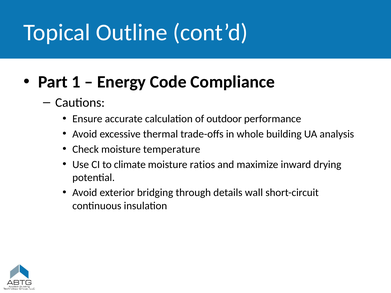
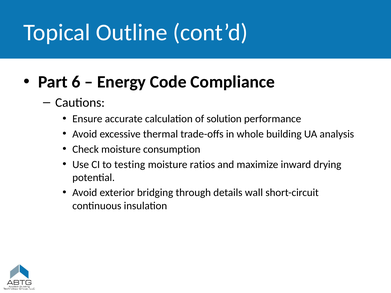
1: 1 -> 6
outdoor: outdoor -> solution
temperature: temperature -> consumption
climate: climate -> testing
